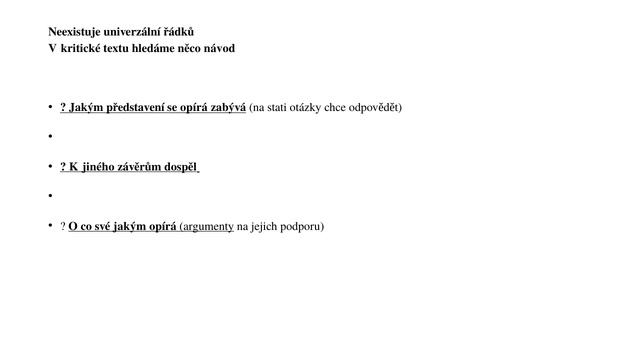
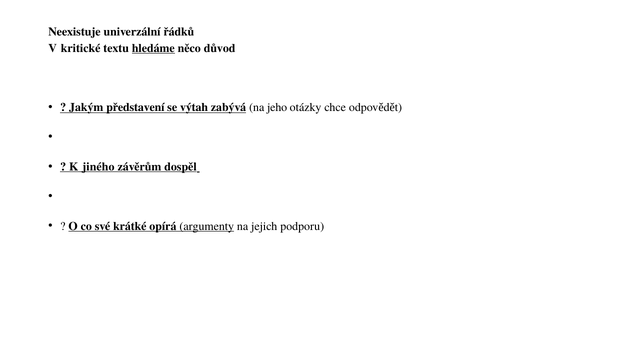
hledáme underline: none -> present
návod: návod -> důvod
se opírá: opírá -> výtah
stati: stati -> jeho
své jakým: jakým -> krátké
